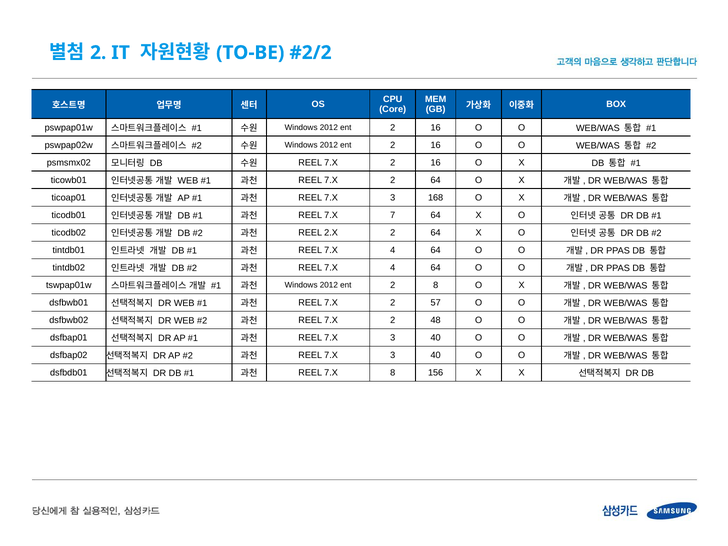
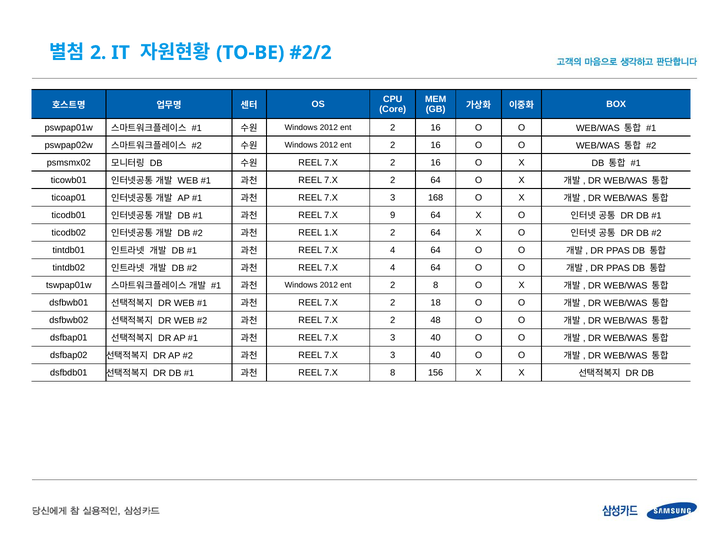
7: 7 -> 9
2.X: 2.X -> 1.X
57: 57 -> 18
